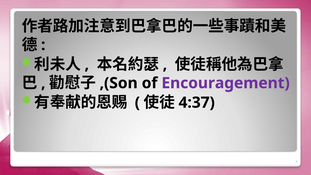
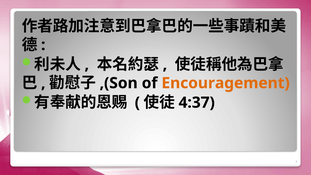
Encouragement colour: purple -> orange
